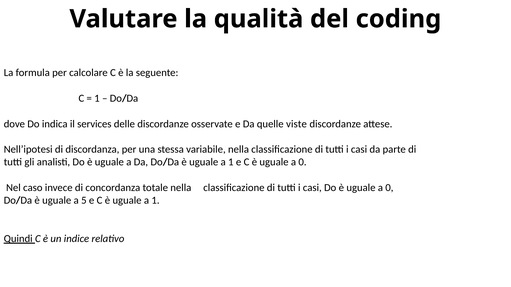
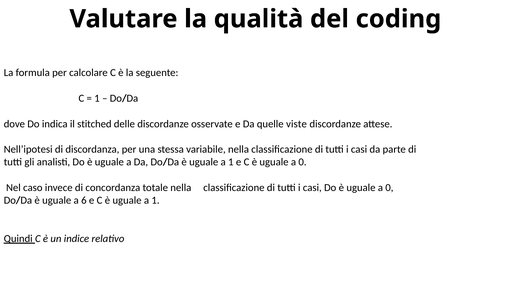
services: services -> stitched
5: 5 -> 6
